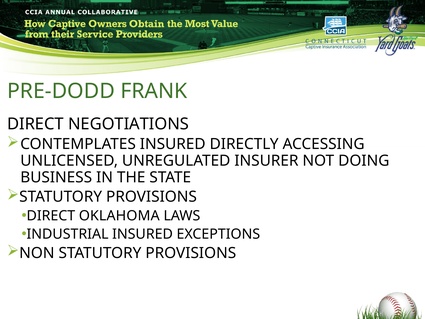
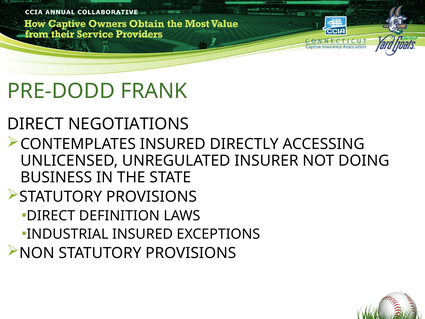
OKLAHOMA: OKLAHOMA -> DEFINITION
